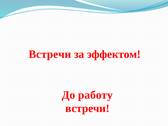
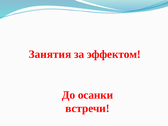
Встречи at (50, 54): Встречи -> Занятия
работу: работу -> осанки
